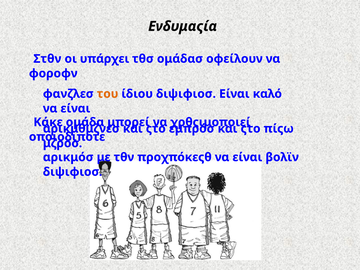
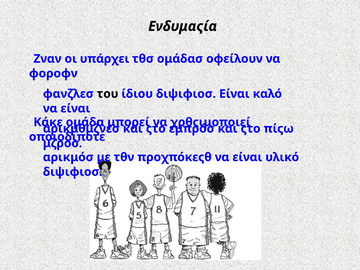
Στθν: Στθν -> Ζναν
του colour: orange -> black
βολϊν: βολϊν -> υλικό
